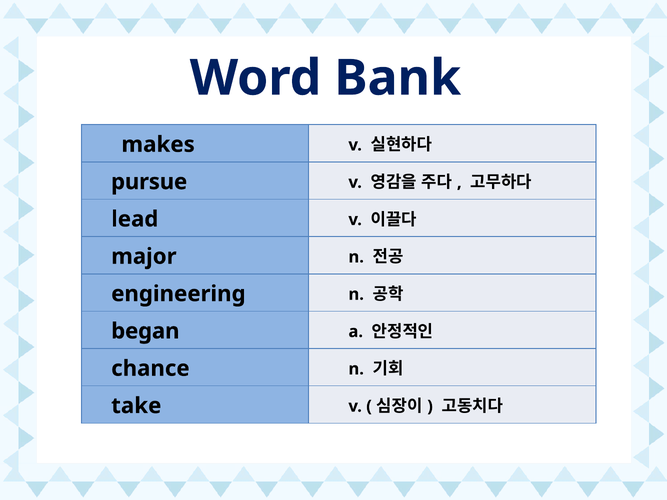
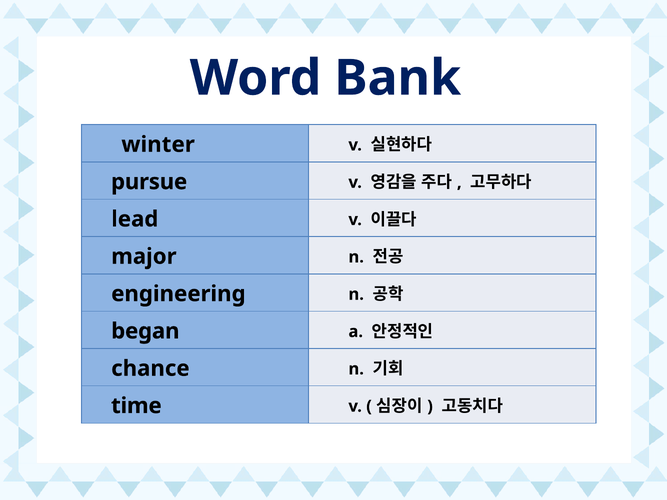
makes: makes -> winter
take: take -> time
